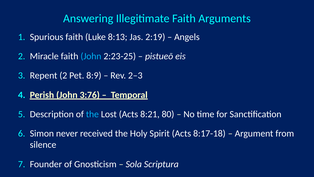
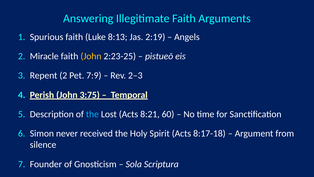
John at (91, 56) colour: light blue -> yellow
8:9: 8:9 -> 7:9
3:76: 3:76 -> 3:75
80: 80 -> 60
